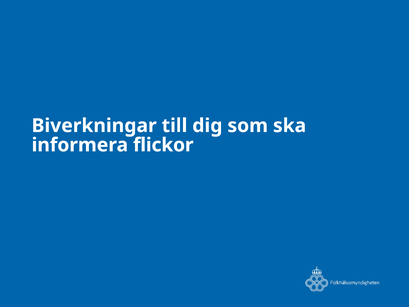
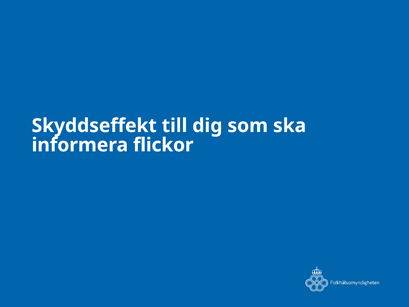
Biverkningar: Biverkningar -> Skyddseffekt
